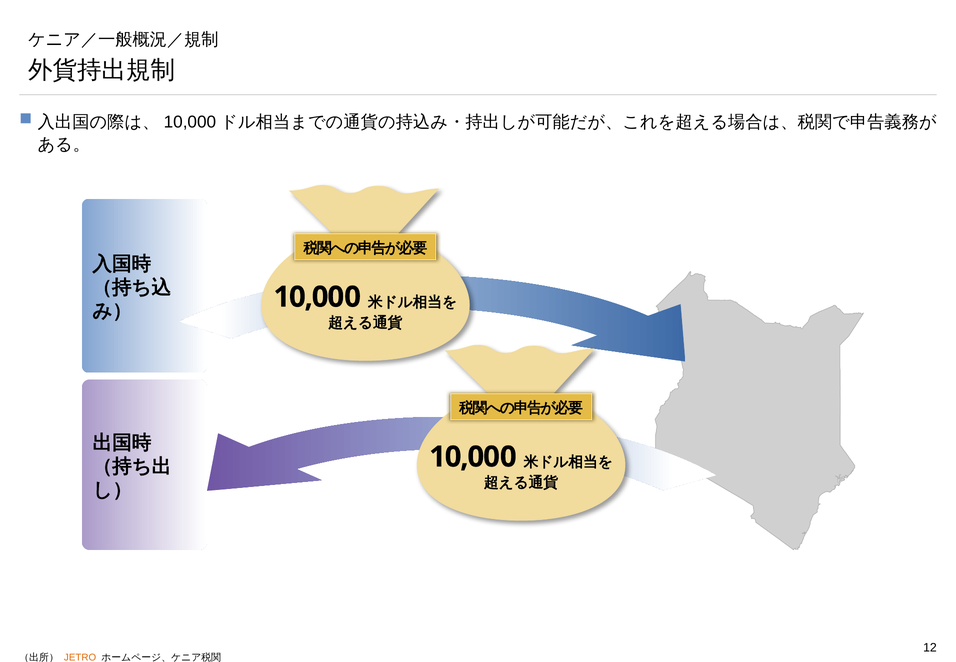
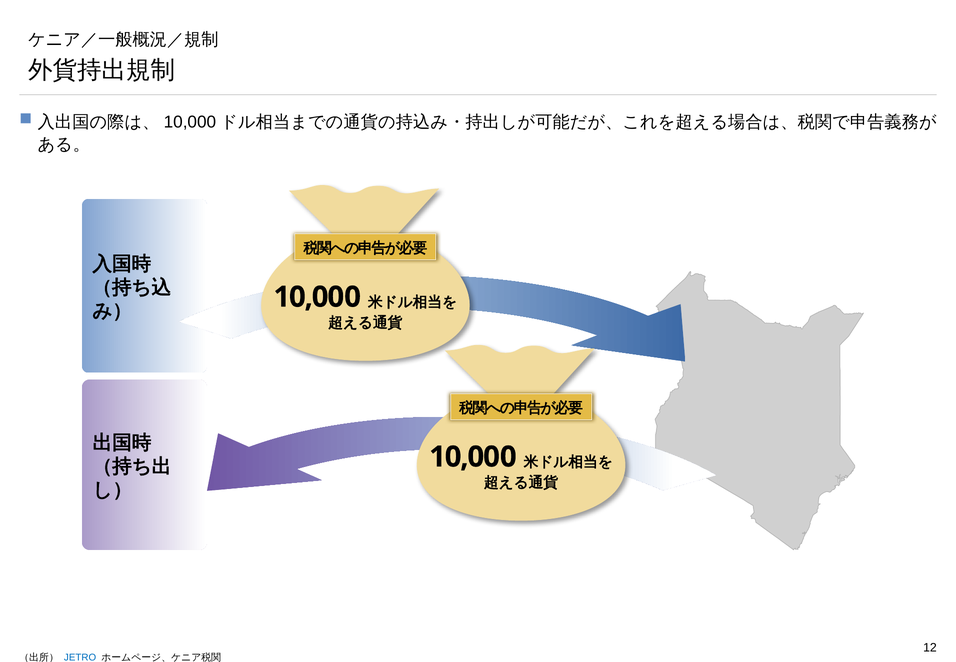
JETRO colour: orange -> blue
